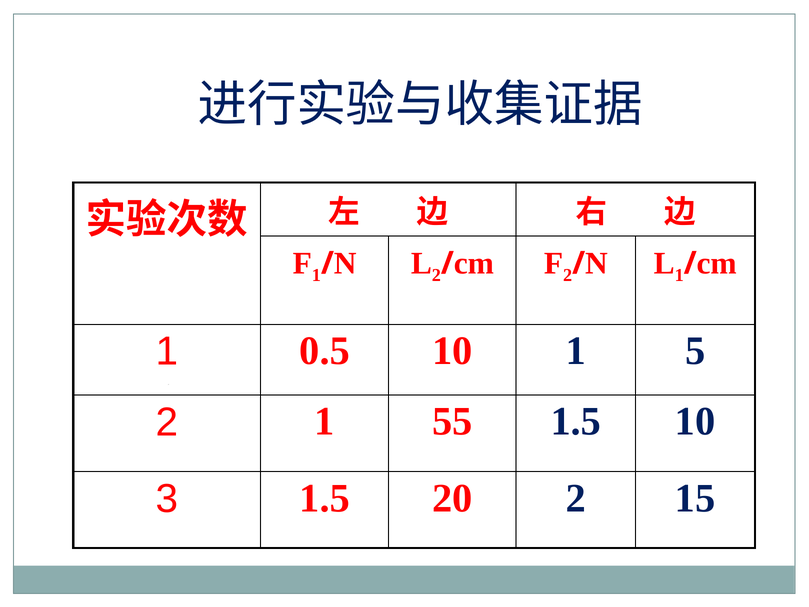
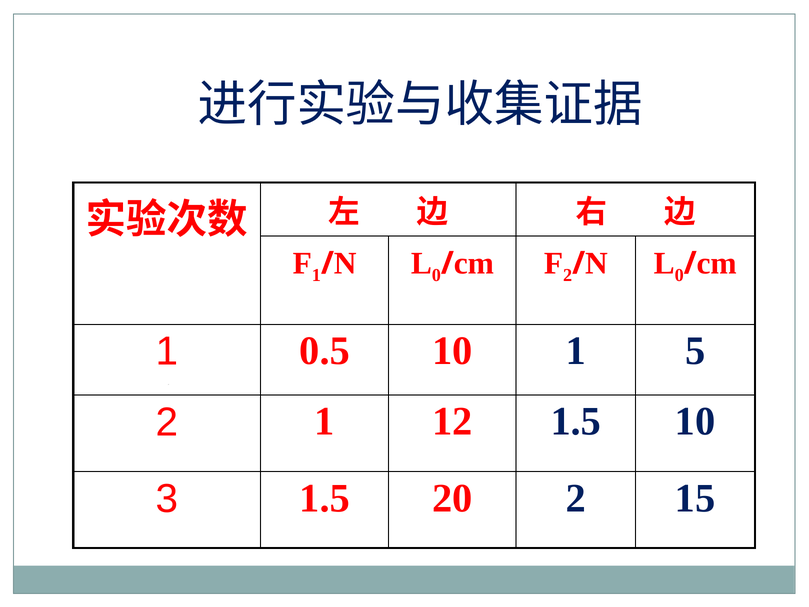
2 at (436, 275): 2 -> 0
1 at (679, 275): 1 -> 0
55: 55 -> 12
